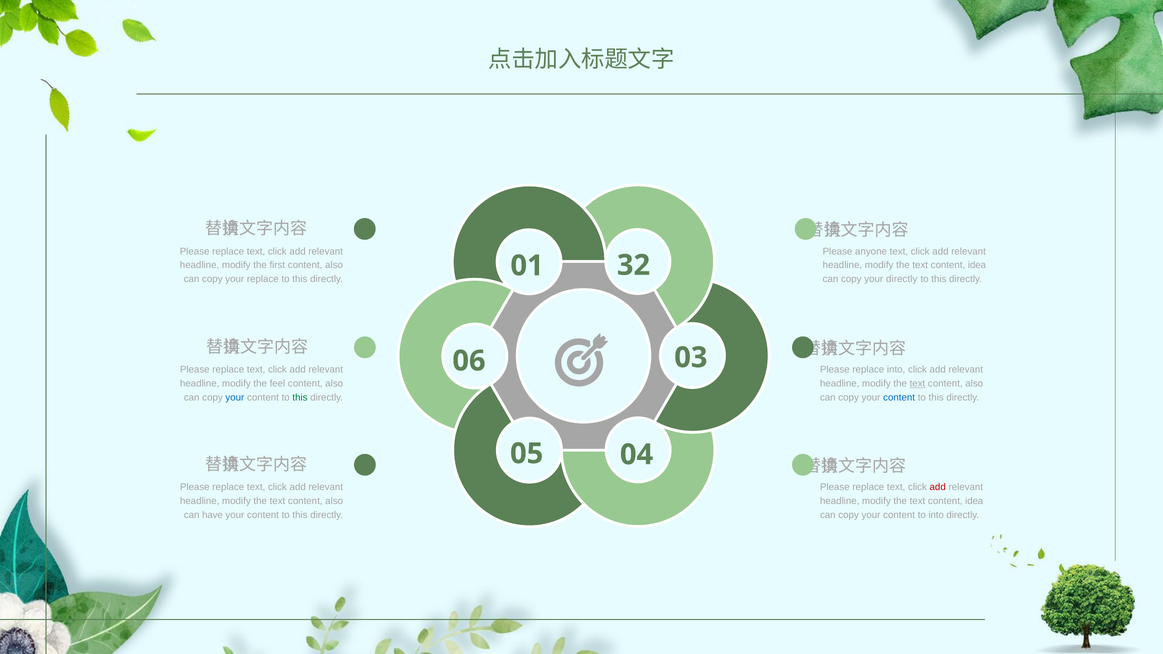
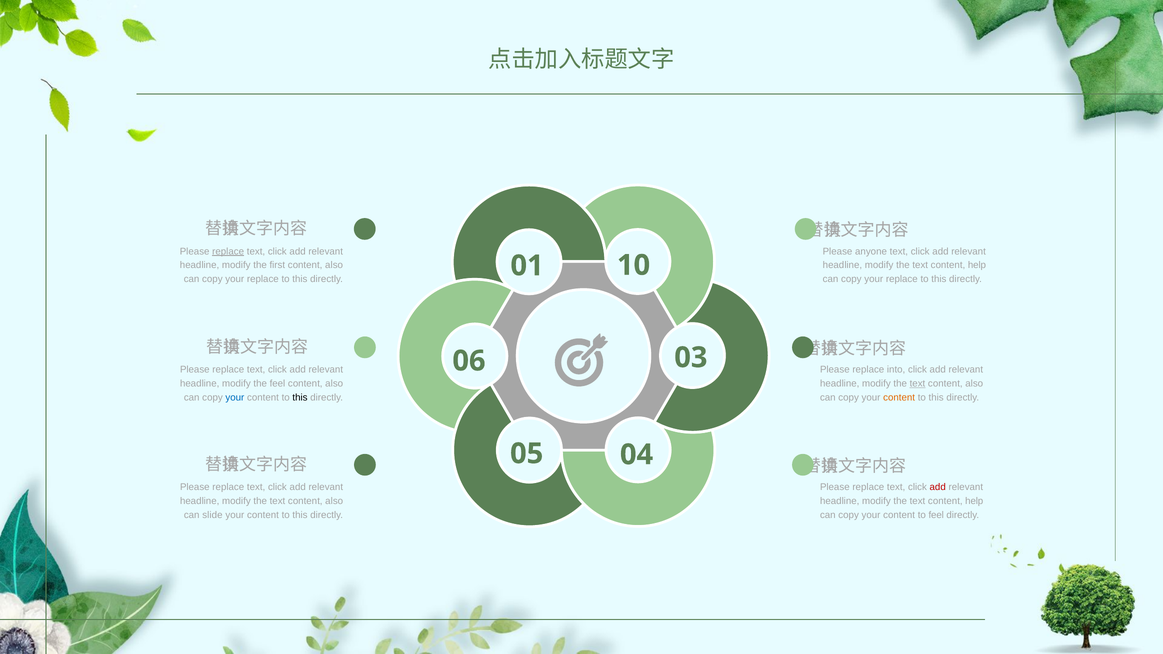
replace at (228, 252) underline: none -> present
idea at (977, 265): idea -> help
32: 32 -> 10
directly at (902, 279): directly -> replace
this at (300, 398) colour: green -> black
content at (899, 398) colour: blue -> orange
idea at (974, 501): idea -> help
have: have -> slide
to into: into -> feel
